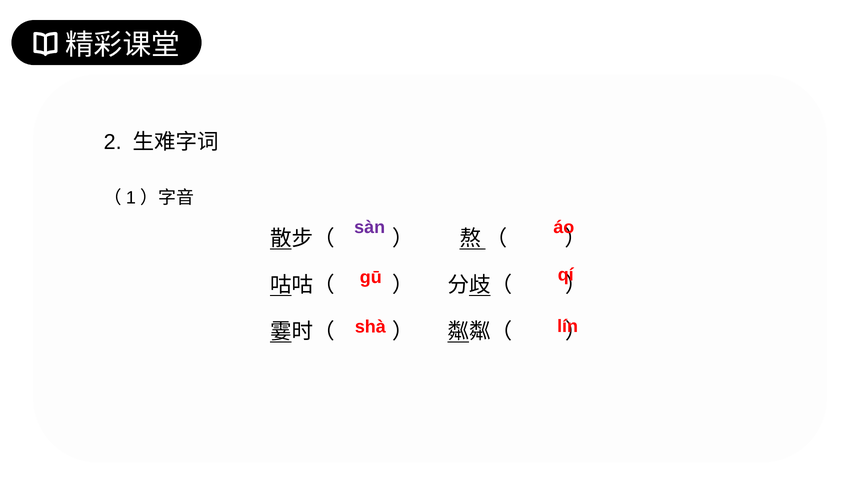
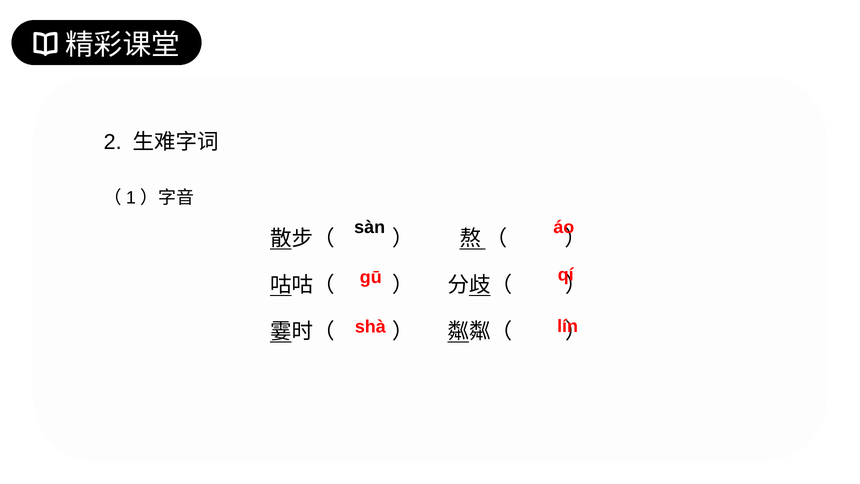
sàn colour: purple -> black
